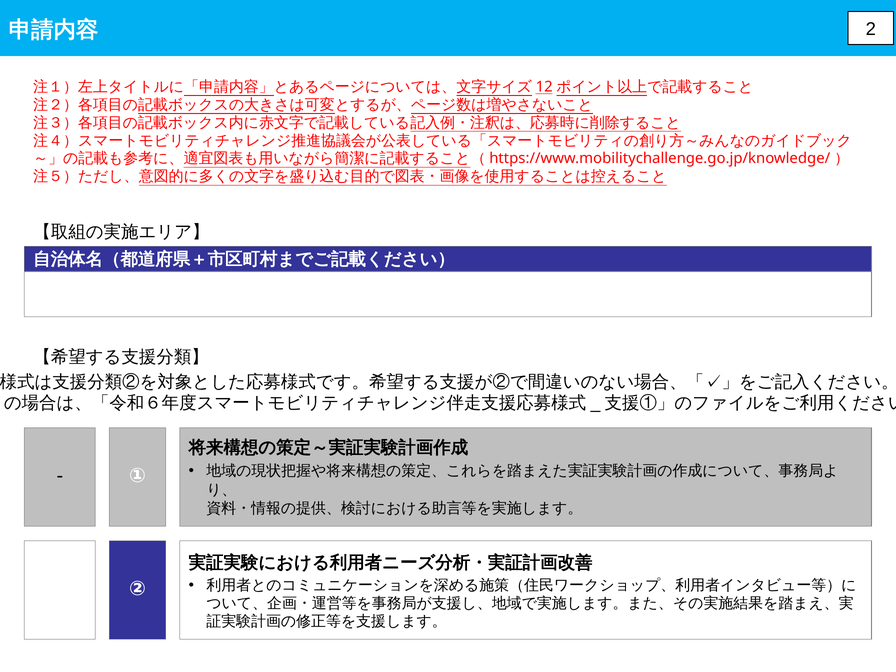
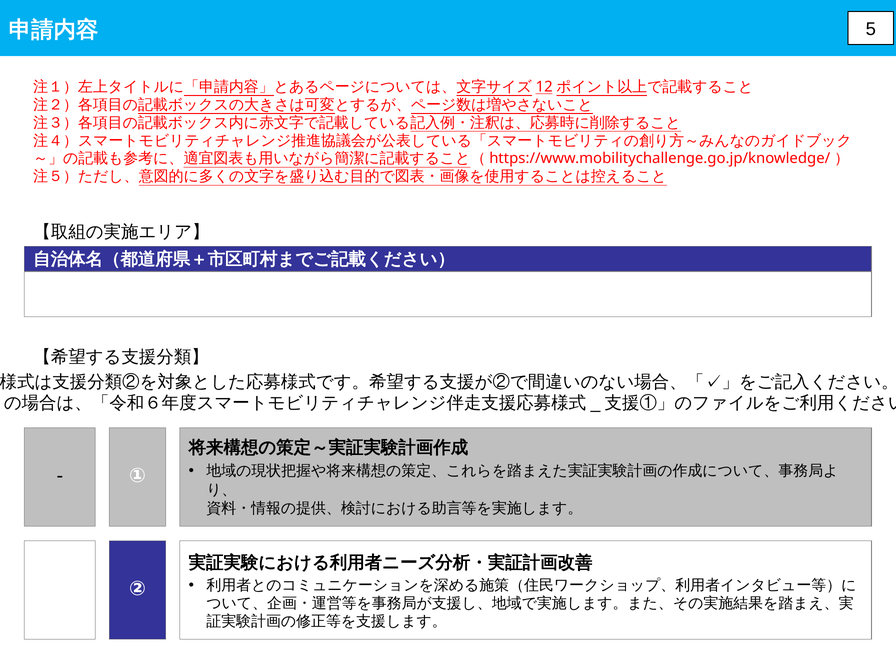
2: 2 -> 5
